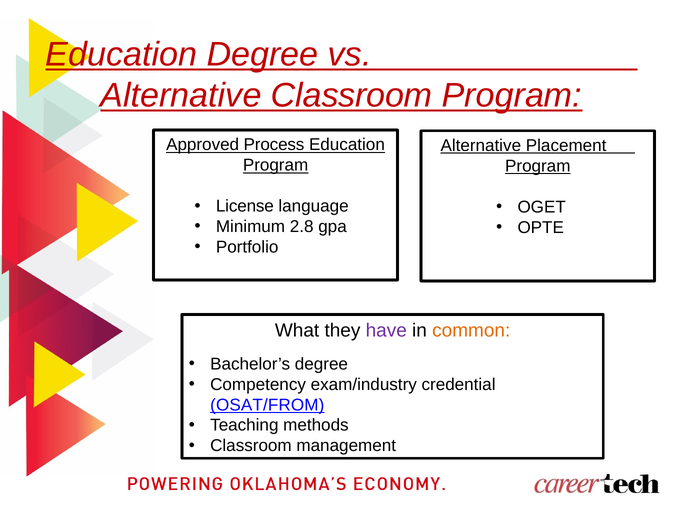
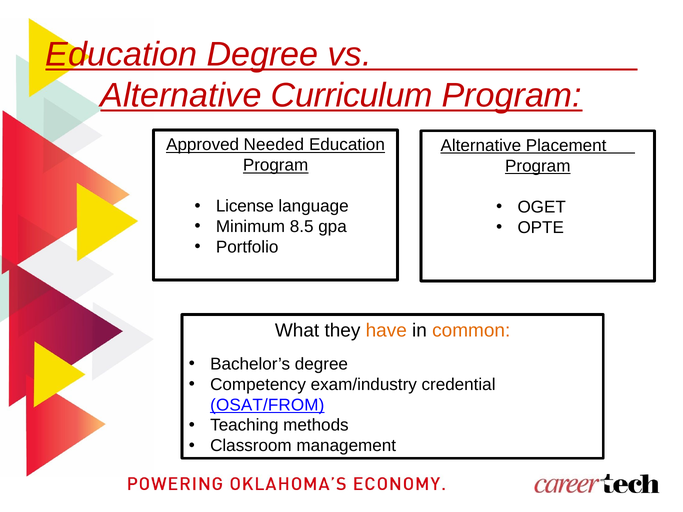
Alternative Classroom: Classroom -> Curriculum
Process: Process -> Needed
2.8: 2.8 -> 8.5
have colour: purple -> orange
